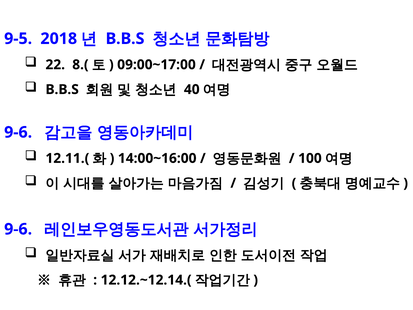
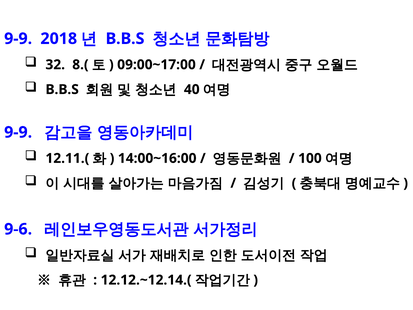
9-5 at (18, 39): 9-5 -> 9-9
22: 22 -> 32
9-6 at (18, 132): 9-6 -> 9-9
